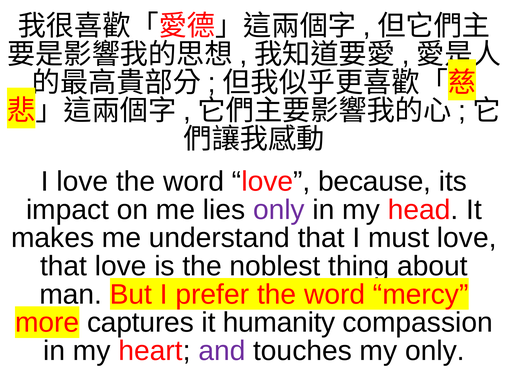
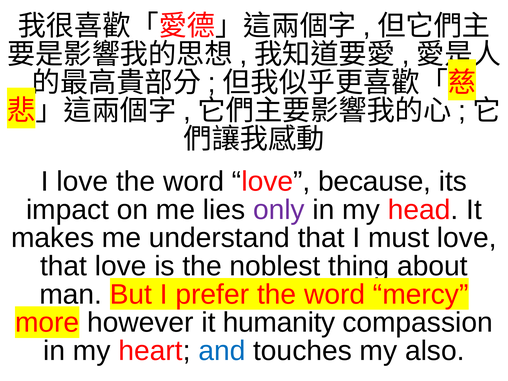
captures: captures -> however
and colour: purple -> blue
my only: only -> also
